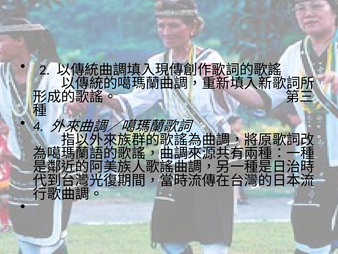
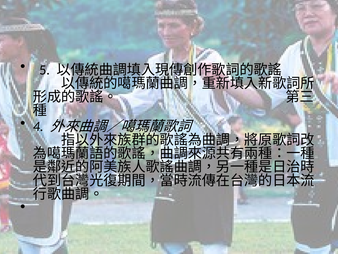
2: 2 -> 5
